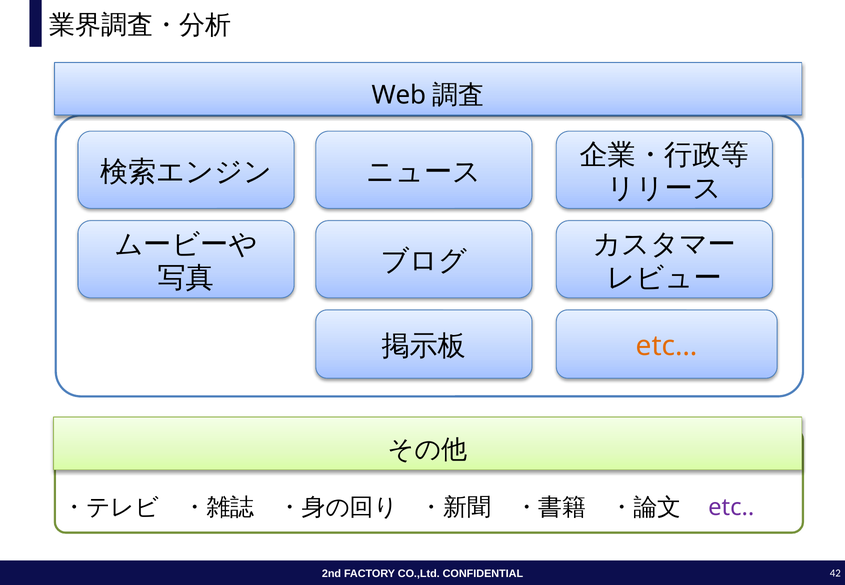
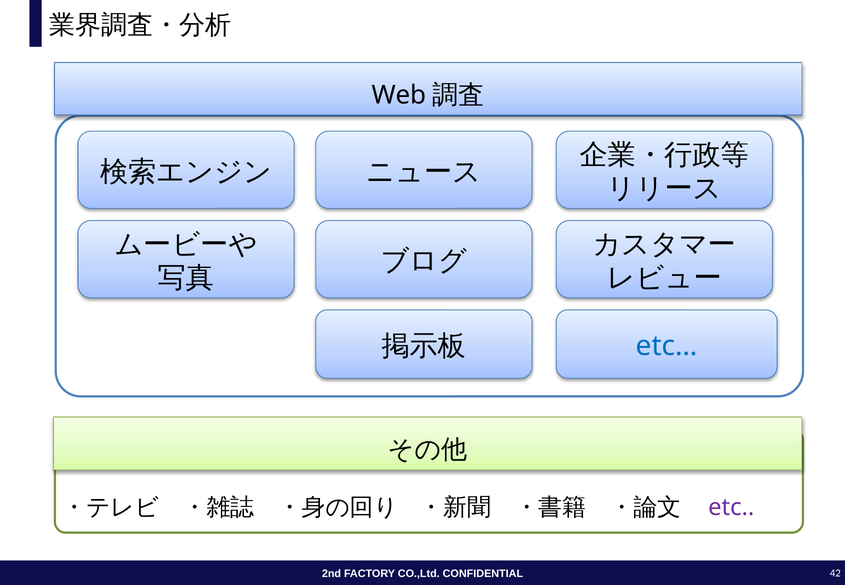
etc… colour: orange -> blue
